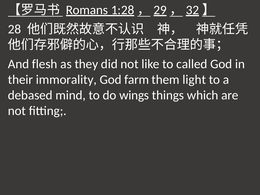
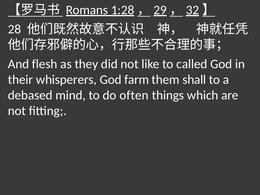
immorality: immorality -> whisperers
light: light -> shall
wings: wings -> often
